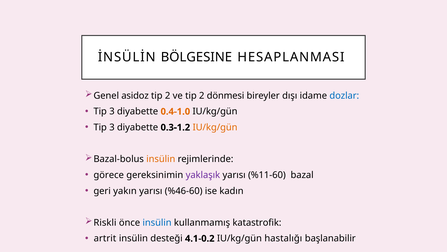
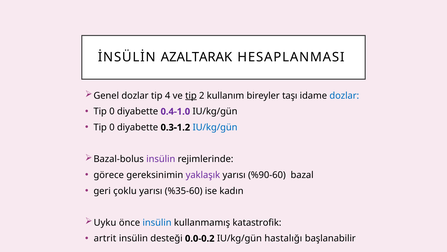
BÖLGESINE: BÖLGESINE -> AZALTARAK
Genel asidoz: asidoz -> dozlar
2 at (168, 95): 2 -> 4
tip at (191, 95) underline: none -> present
dönmesi: dönmesi -> kullanım
dışı: dışı -> taşı
3 at (112, 111): 3 -> 0
0.4-1.0 colour: orange -> purple
3 at (112, 127): 3 -> 0
IU/kg/gün at (215, 127) colour: orange -> blue
insülin at (161, 159) colour: orange -> purple
%11-60: %11-60 -> %90-60
yakın: yakın -> çoklu
%46-60: %46-60 -> %35-60
Riskli: Riskli -> Uyku
4.1-0.2: 4.1-0.2 -> 0.0-0.2
